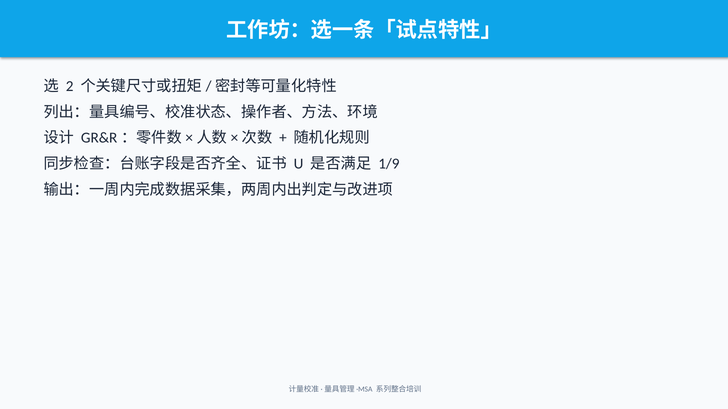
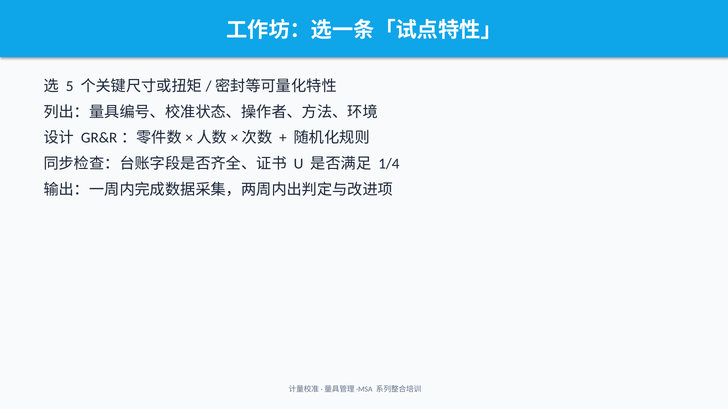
2: 2 -> 5
1/9: 1/9 -> 1/4
